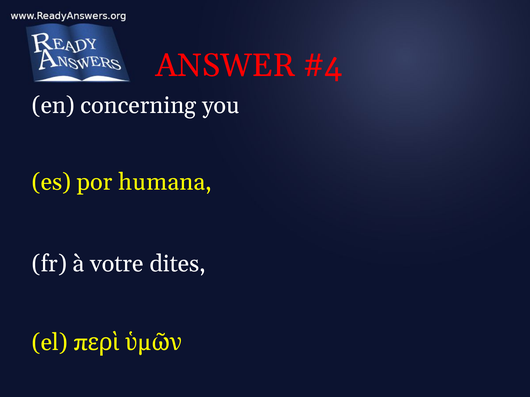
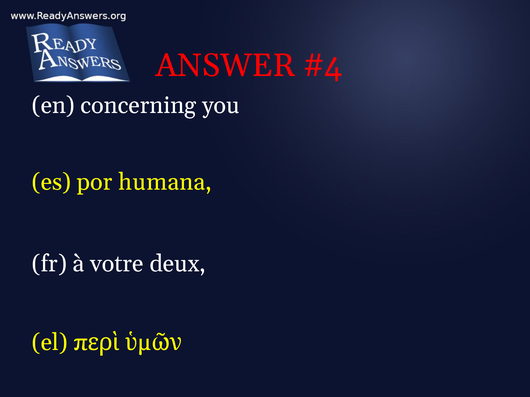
dites: dites -> deux
